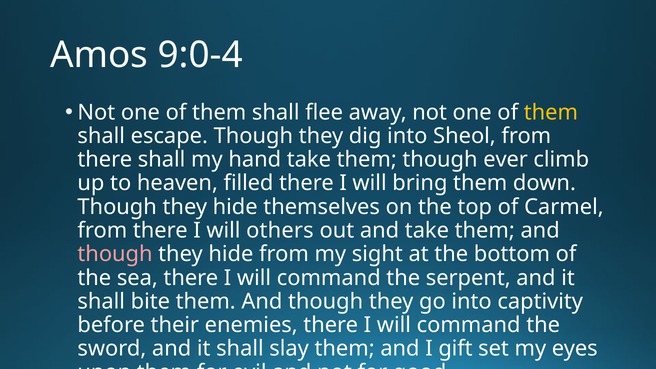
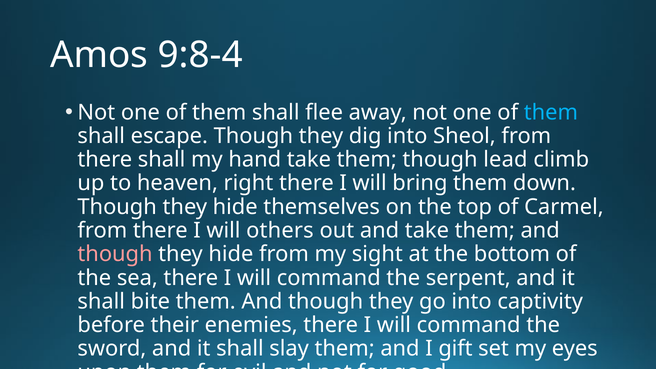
9:0-4: 9:0-4 -> 9:8-4
them at (551, 112) colour: yellow -> light blue
ever: ever -> lead
filled: filled -> right
